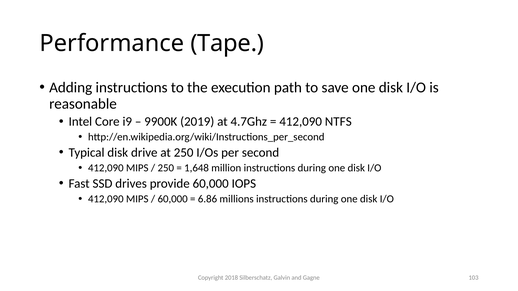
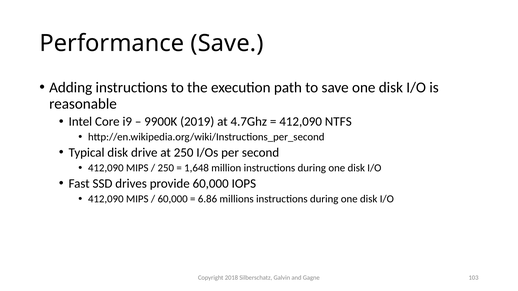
Performance Tape: Tape -> Save
